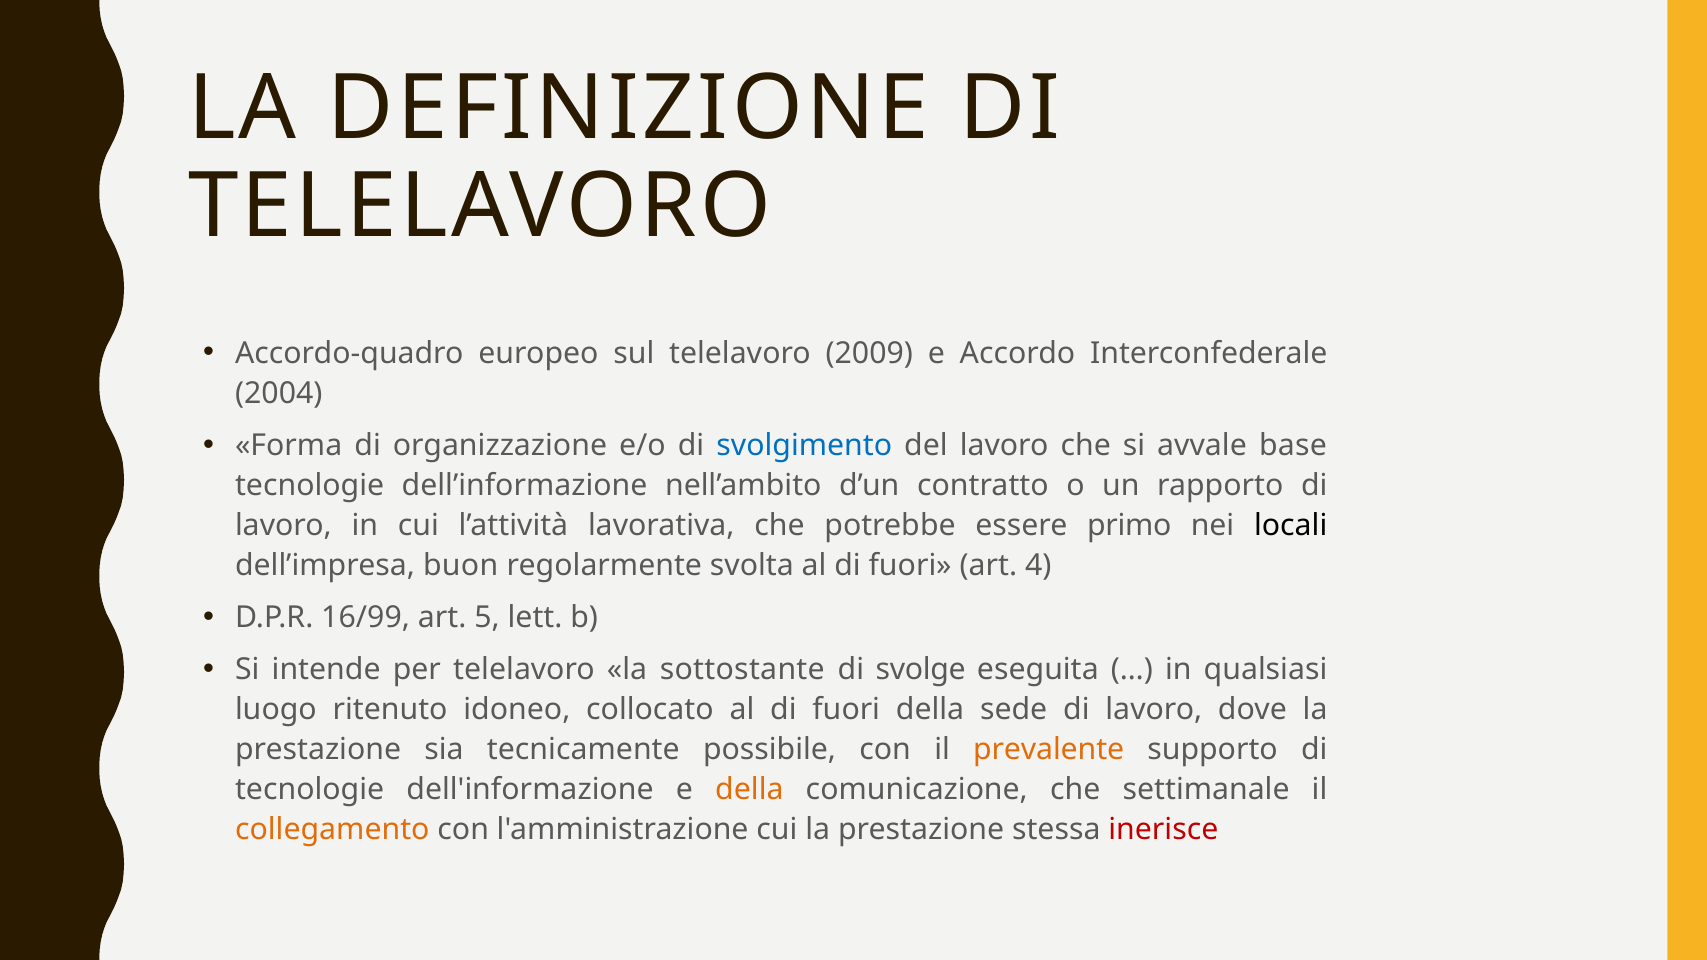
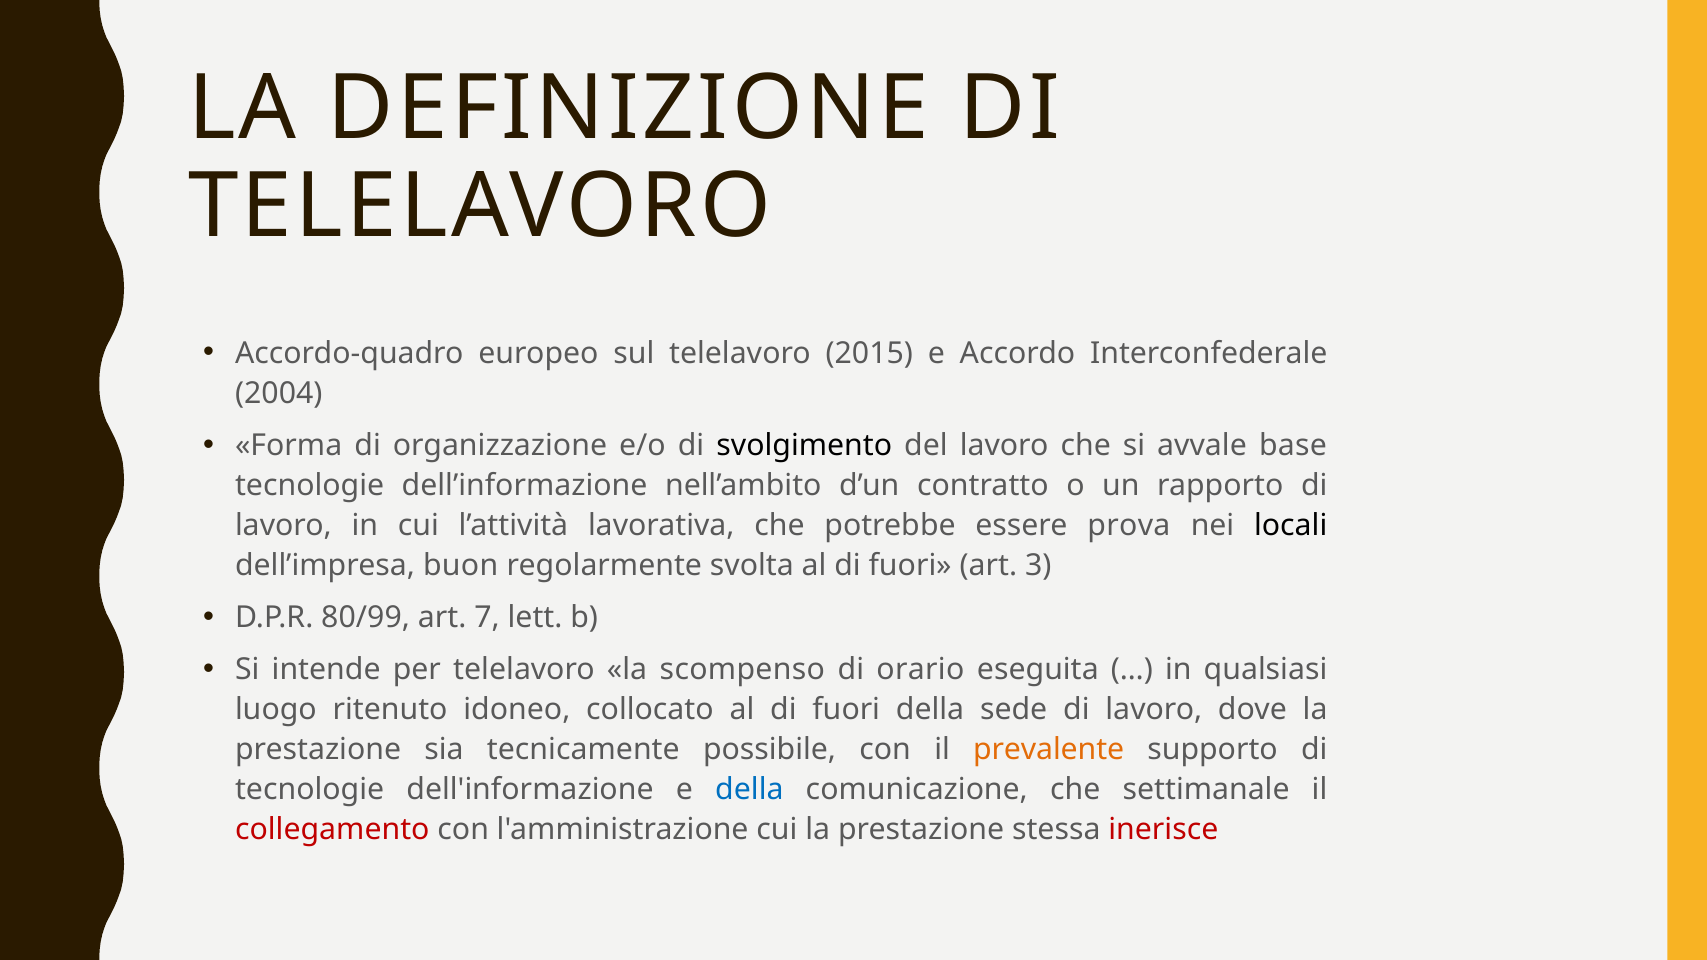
2009: 2009 -> 2015
svolgimento colour: blue -> black
primo: primo -> prova
4: 4 -> 3
16/99: 16/99 -> 80/99
5: 5 -> 7
sottostante: sottostante -> scompenso
svolge: svolge -> orario
della at (749, 790) colour: orange -> blue
collegamento colour: orange -> red
